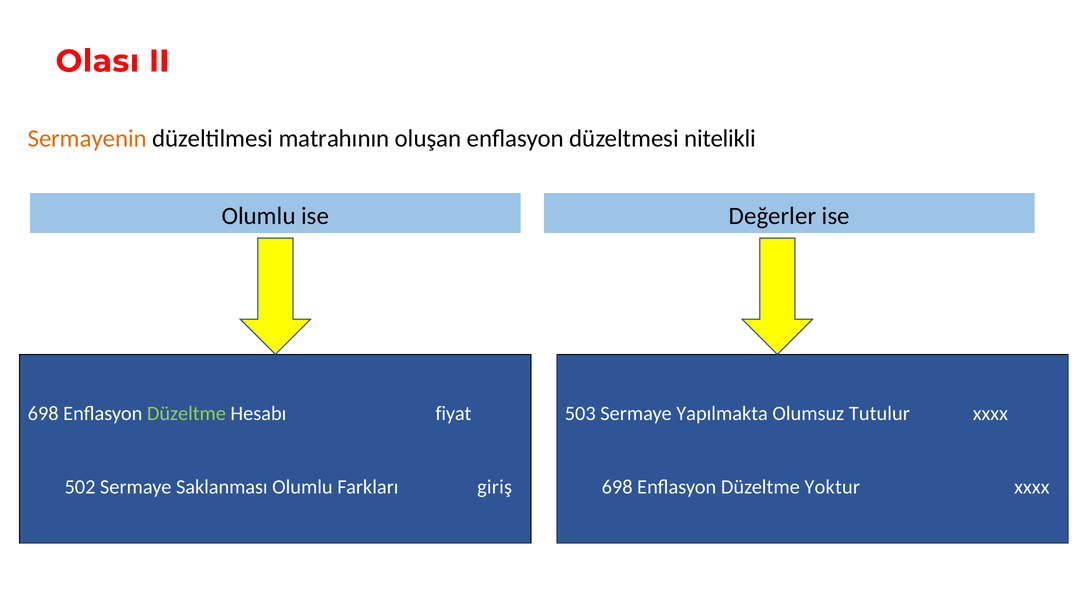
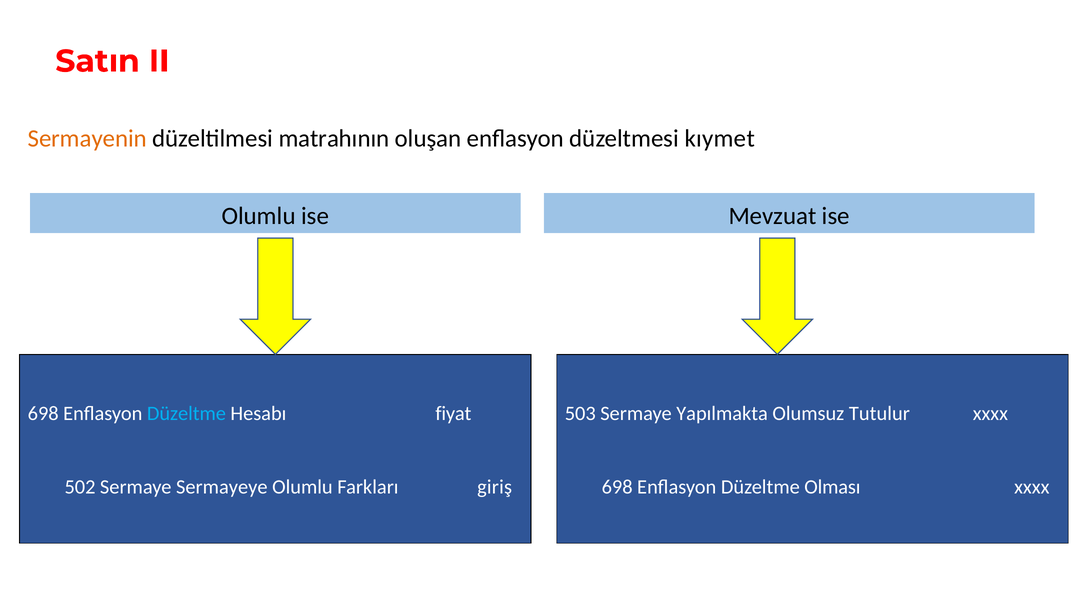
Olası: Olası -> Satın
nitelikli: nitelikli -> kıymet
Değerler: Değerler -> Mevzuat
Düzeltme at (186, 414) colour: light green -> light blue
Saklanması: Saklanması -> Sermayeye
Yoktur: Yoktur -> Olması
